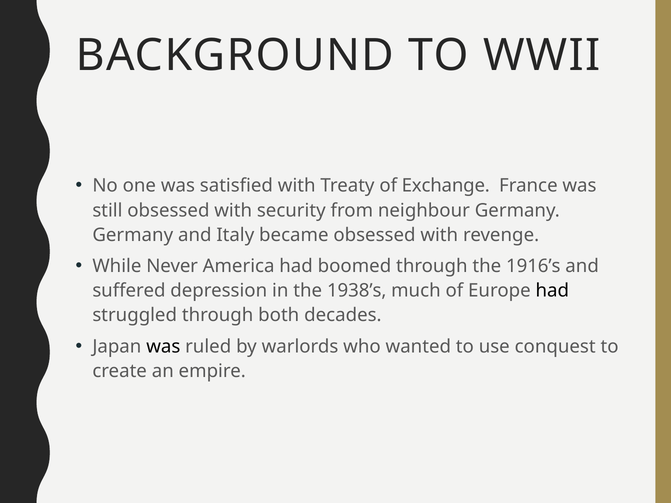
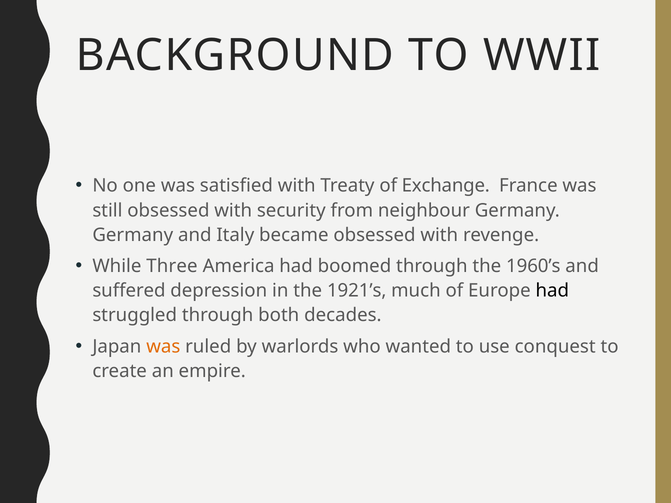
Never: Never -> Three
1916’s: 1916’s -> 1960’s
1938’s: 1938’s -> 1921’s
was at (163, 347) colour: black -> orange
